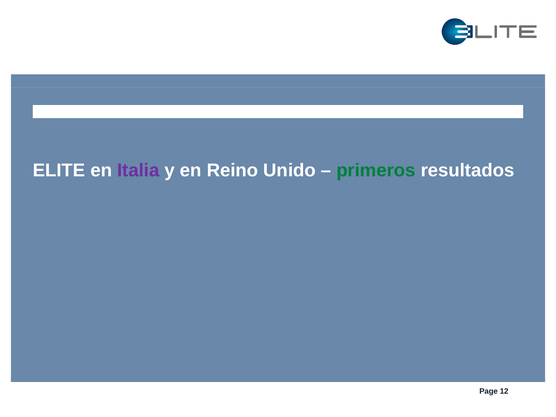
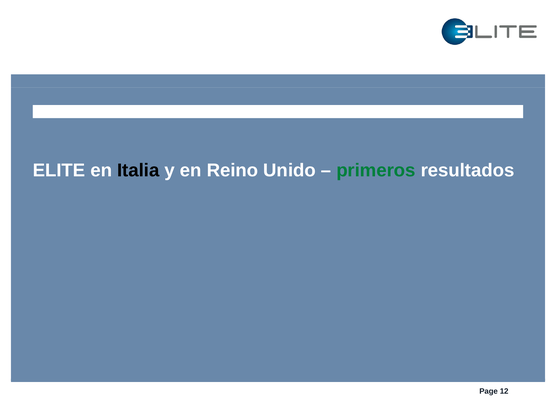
Italia colour: purple -> black
